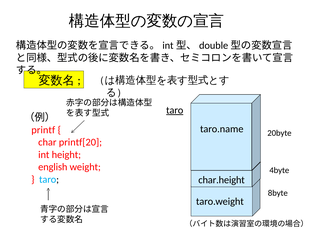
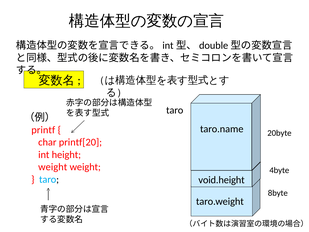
taro at (175, 110) underline: present -> none
english at (53, 167): english -> weight
char.height: char.height -> void.height
